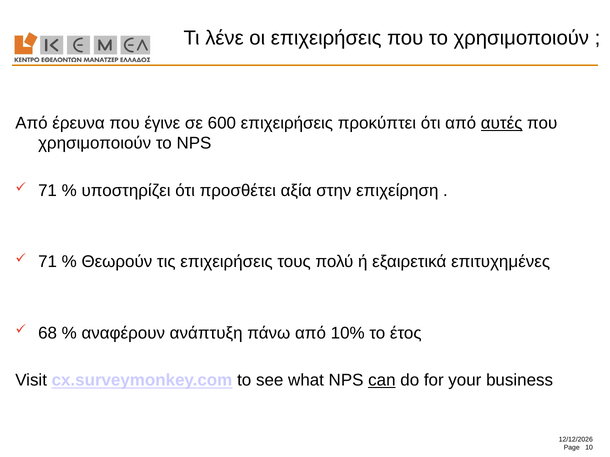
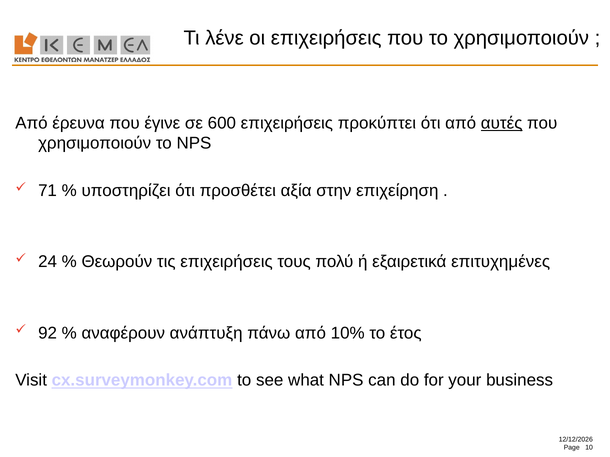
71 at (48, 262): 71 -> 24
68: 68 -> 92
can underline: present -> none
